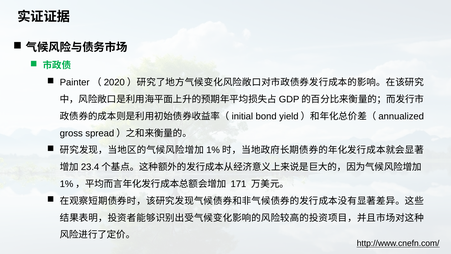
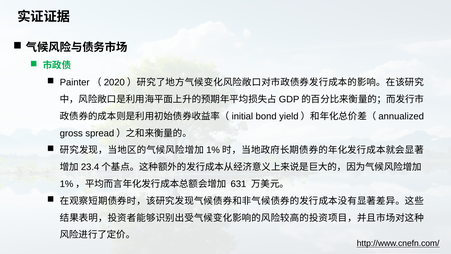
171: 171 -> 631
